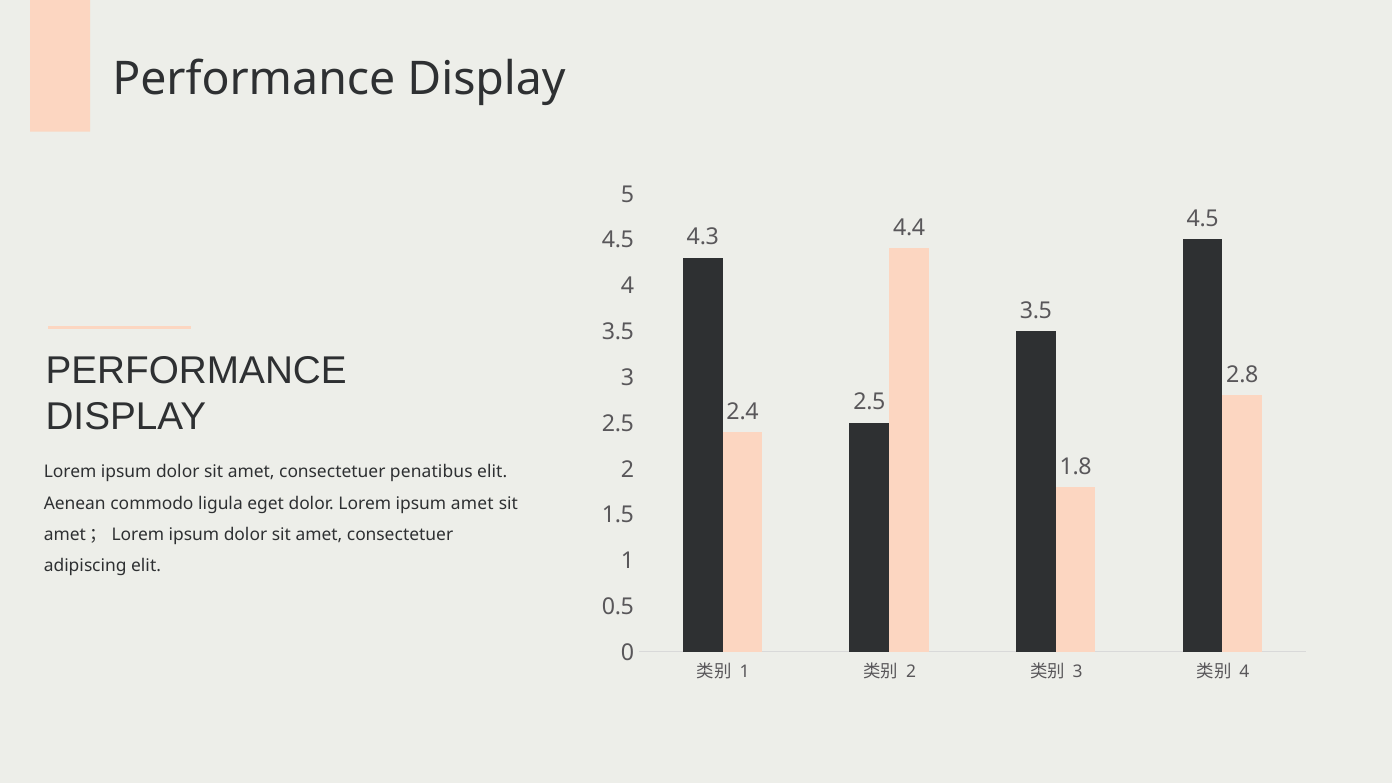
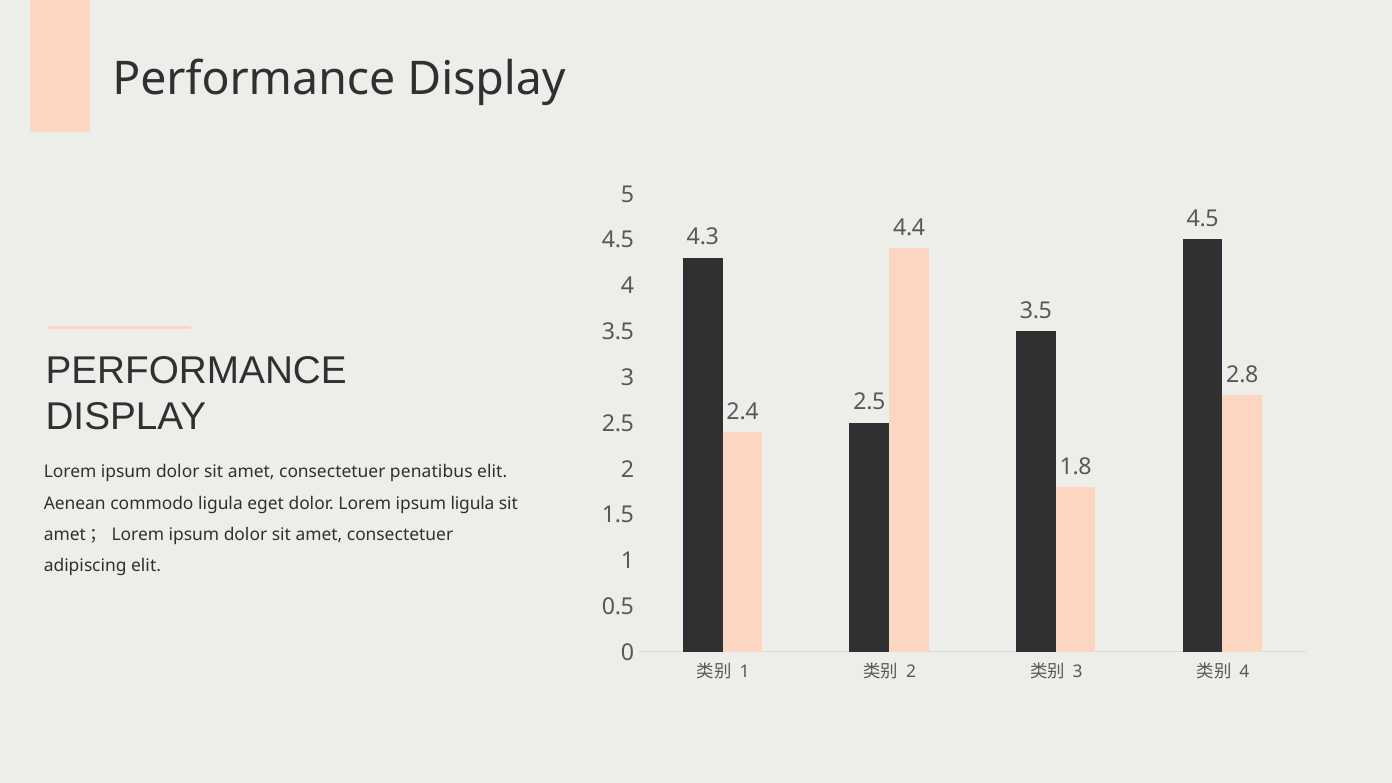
ipsum amet: amet -> ligula
